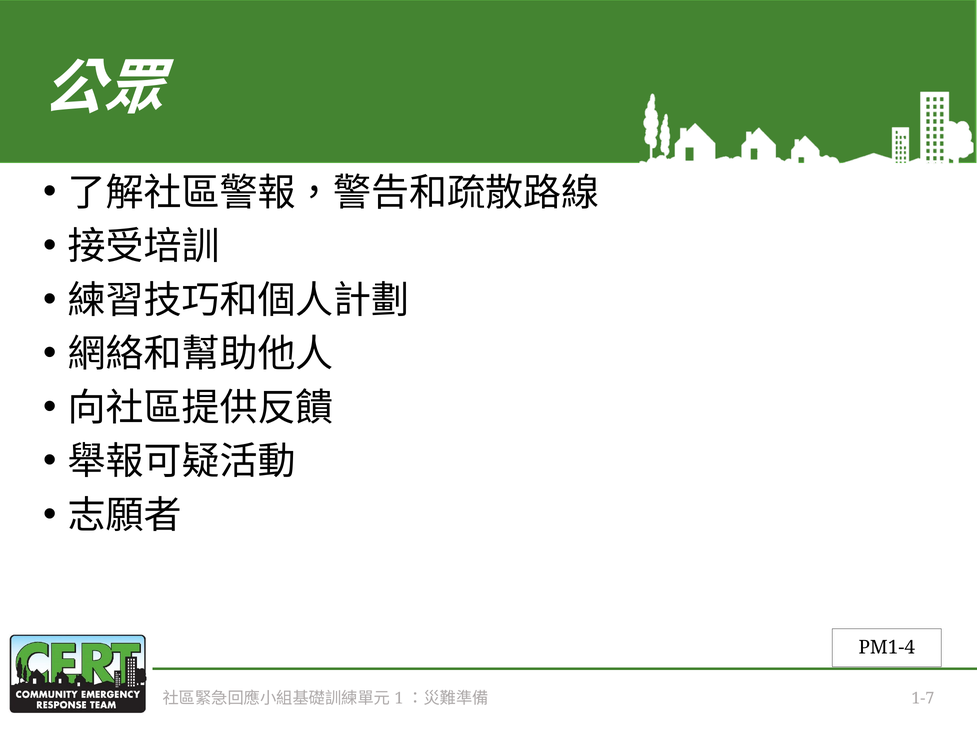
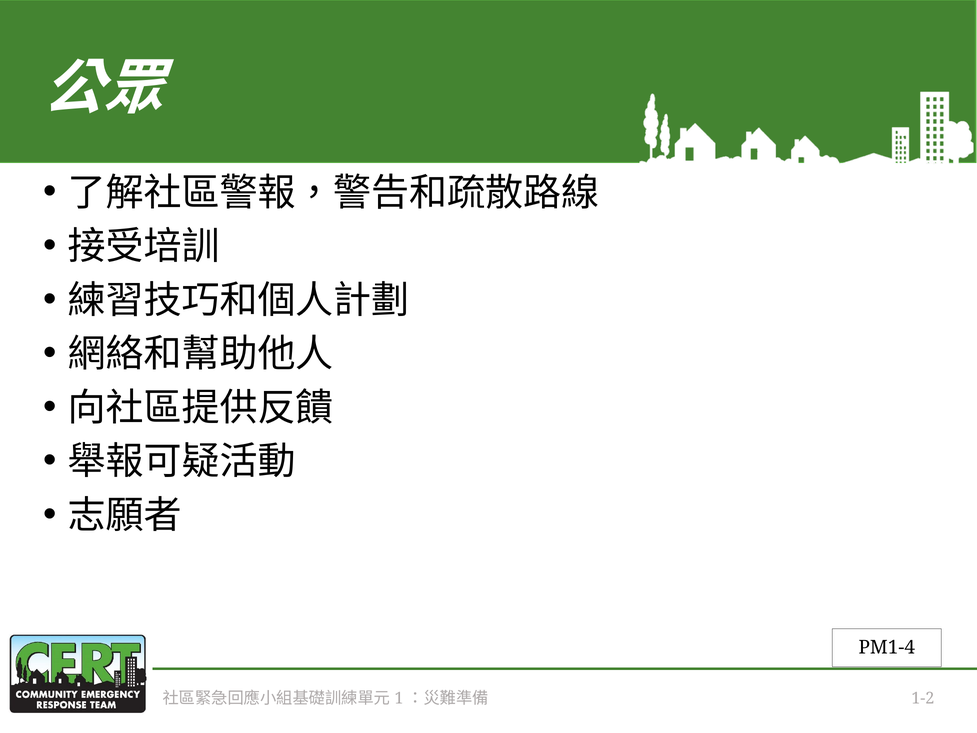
1-7: 1-7 -> 1-2
